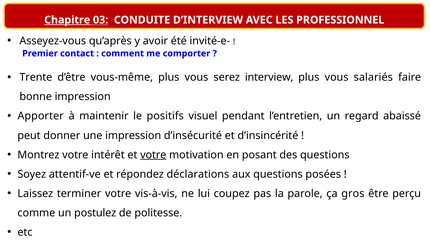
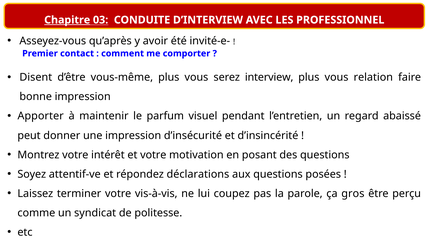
Trente: Trente -> Disent
salariés: salariés -> relation
positifs: positifs -> parfum
votre at (153, 155) underline: present -> none
postulez: postulez -> syndicat
